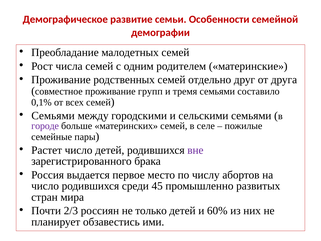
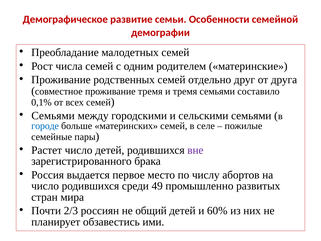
проживание групп: групп -> тремя
городе colour: purple -> blue
45: 45 -> 49
только: только -> общий
